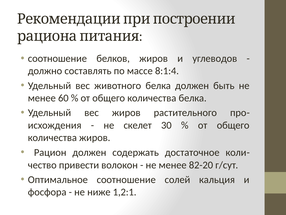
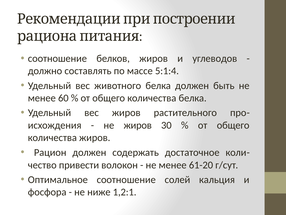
8:1:4: 8:1:4 -> 5:1:4
не скелет: скелет -> жиров
82-20: 82-20 -> 61-20
